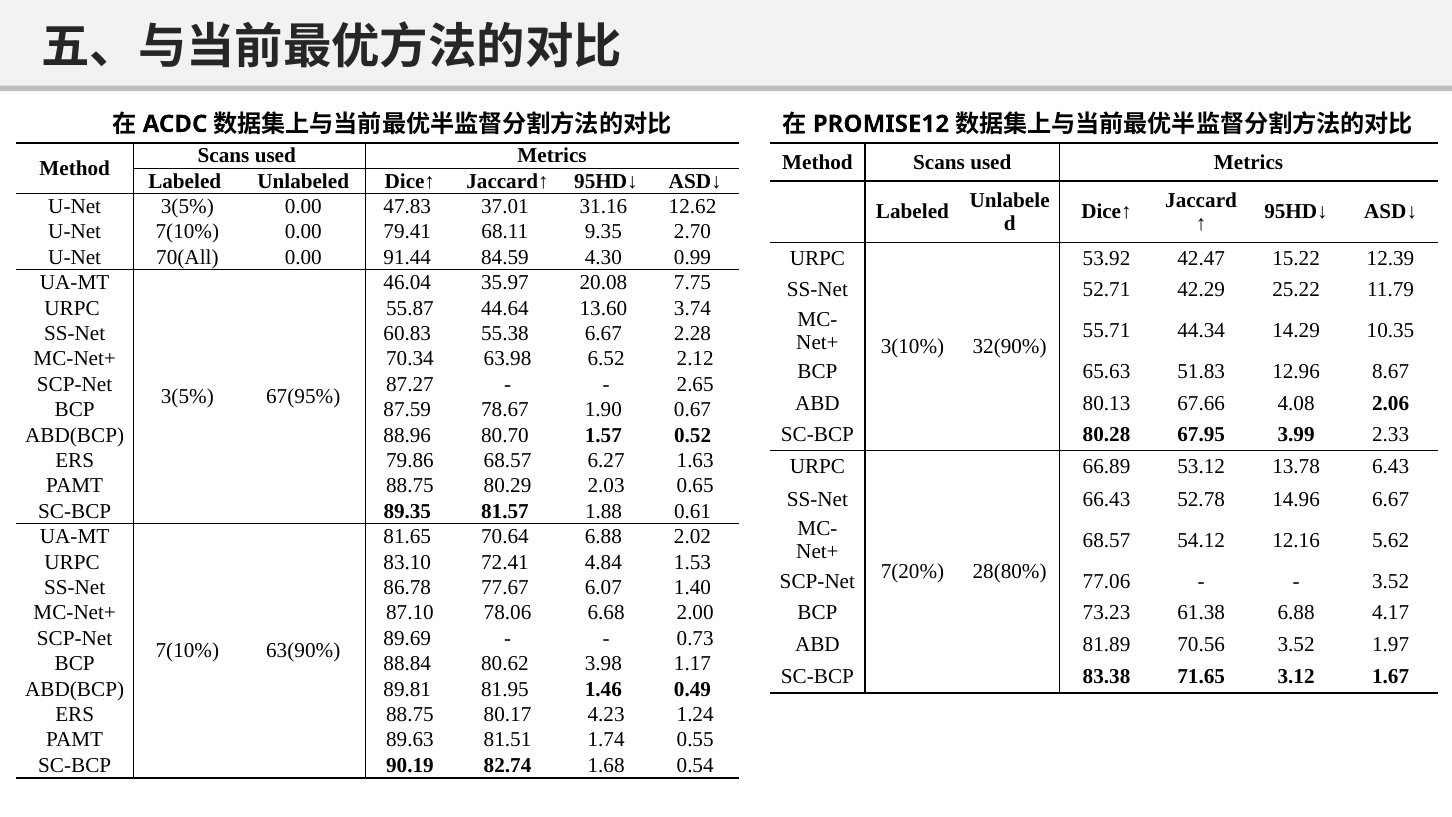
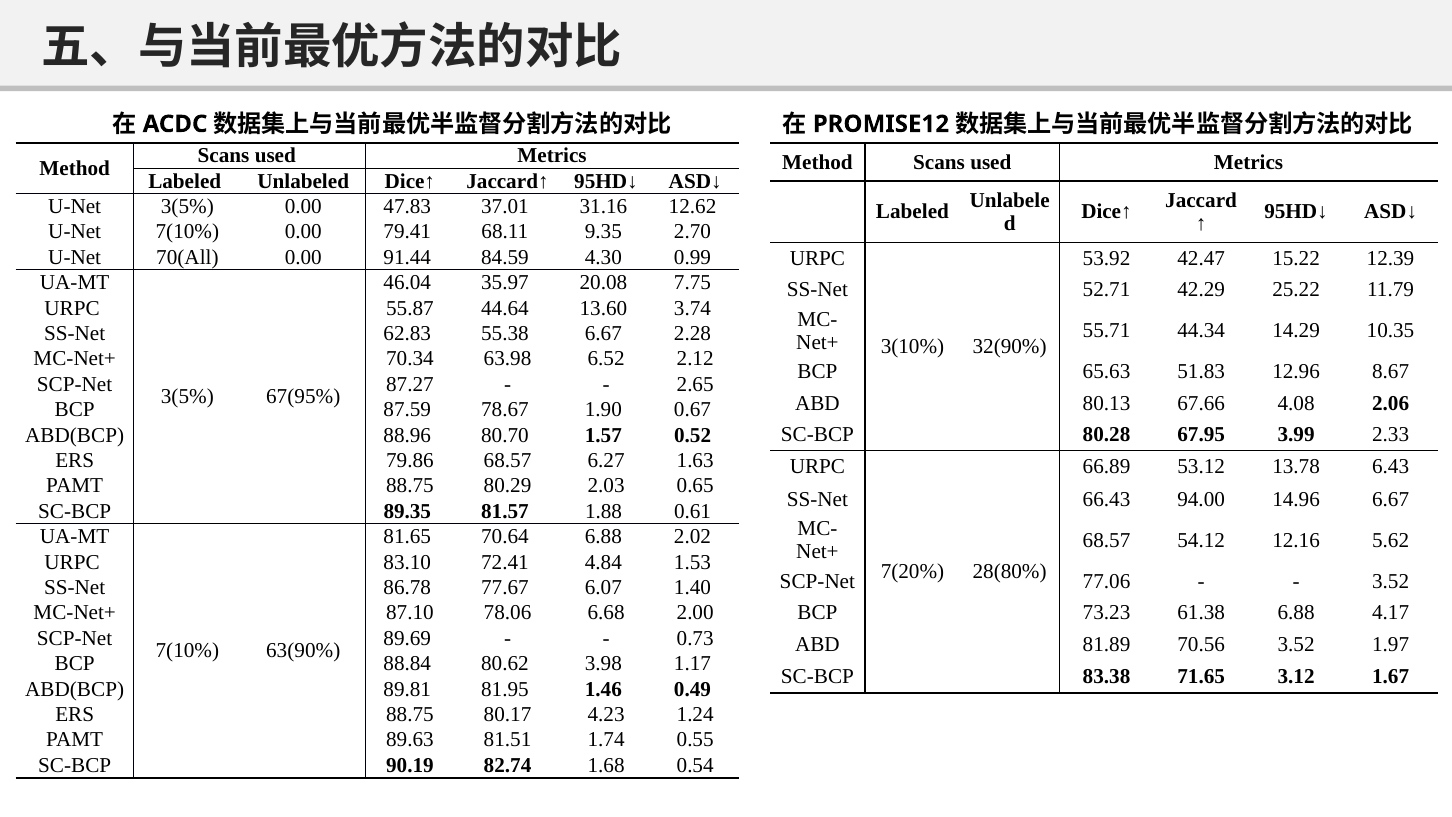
60.83: 60.83 -> 62.83
52.78: 52.78 -> 94.00
